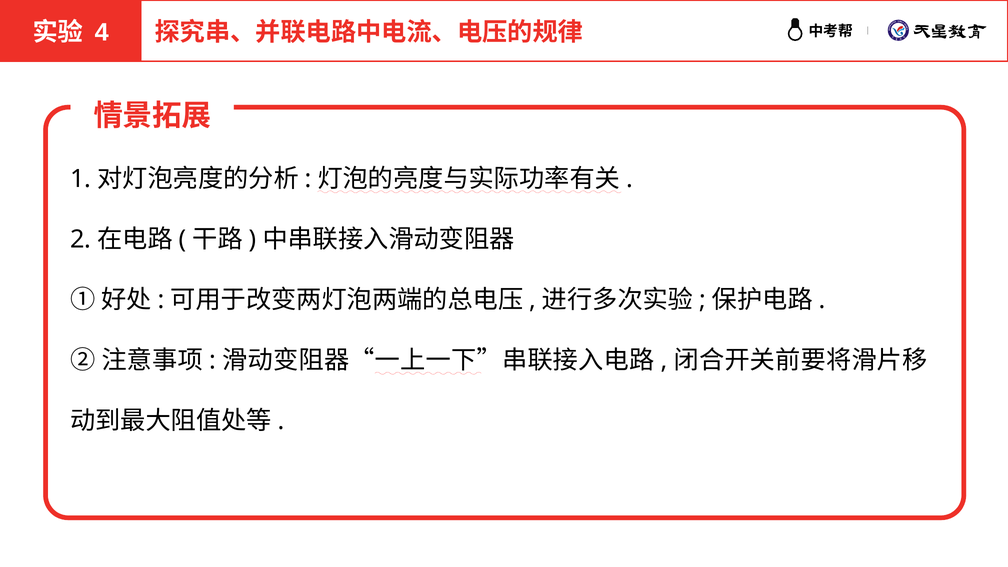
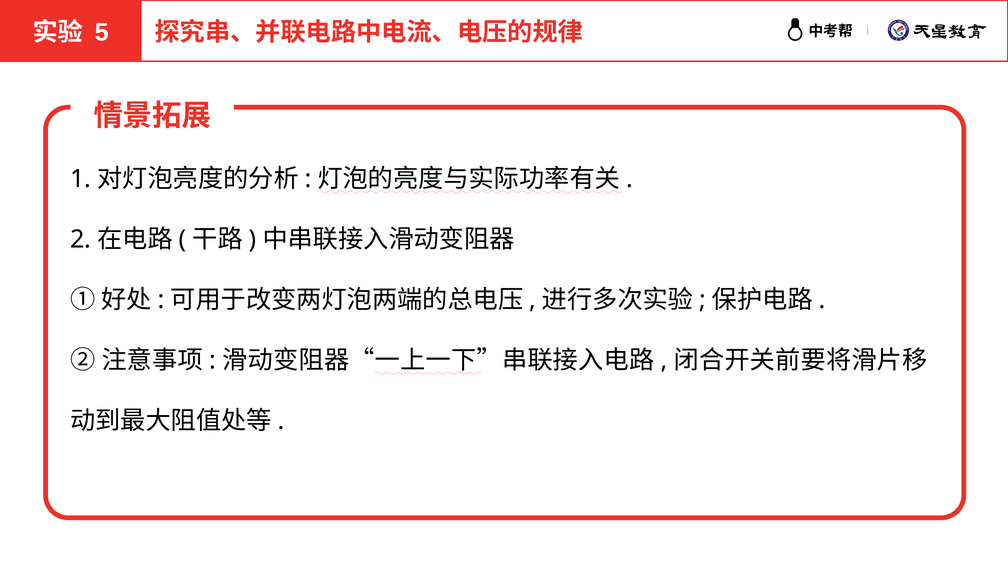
4: 4 -> 5
